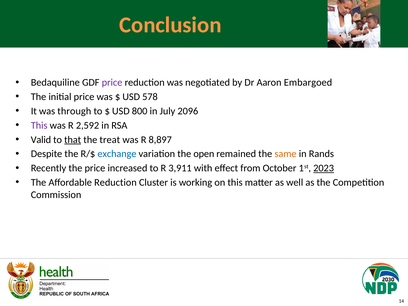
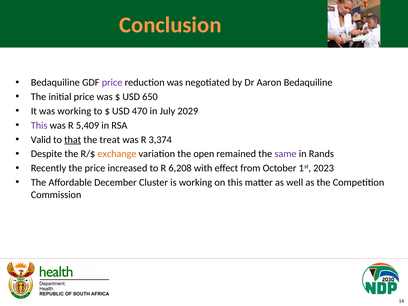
Aaron Embargoed: Embargoed -> Bedaquiline
578: 578 -> 650
was through: through -> working
800: 800 -> 470
2096: 2096 -> 2029
2,592: 2,592 -> 5,409
8,897: 8,897 -> 3,374
exchange colour: blue -> orange
same colour: orange -> purple
3,911: 3,911 -> 6,208
2023 underline: present -> none
Affordable Reduction: Reduction -> December
